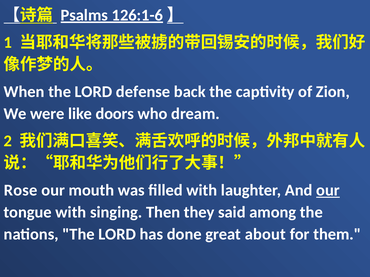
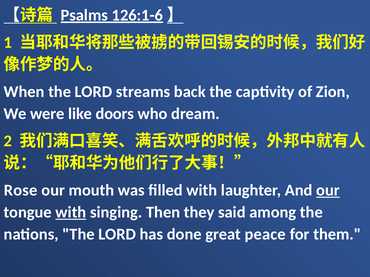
defense: defense -> streams
with at (71, 213) underline: none -> present
about: about -> peace
